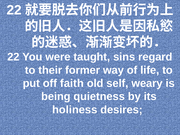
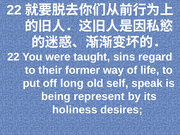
faith: faith -> long
weary: weary -> speak
quietness: quietness -> represent
